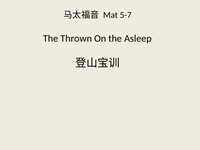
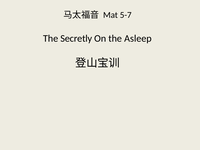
Thrown: Thrown -> Secretly
